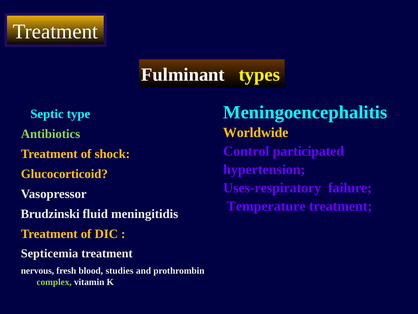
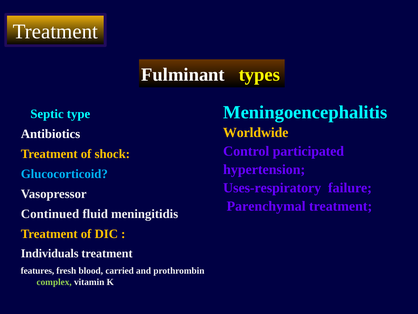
Antibiotics colour: light green -> white
Glucocorticoid colour: yellow -> light blue
Temperature: Temperature -> Parenchymal
Brudzinski: Brudzinski -> Continued
Septicemia: Septicemia -> Individuals
nervous: nervous -> features
studies: studies -> carried
